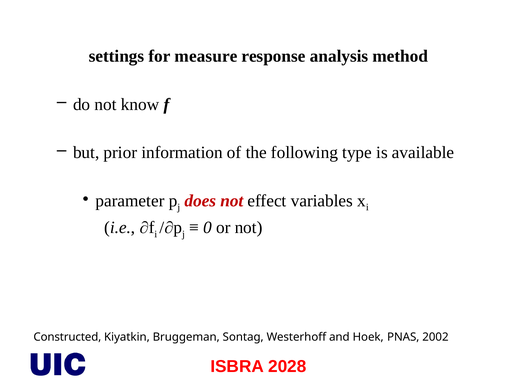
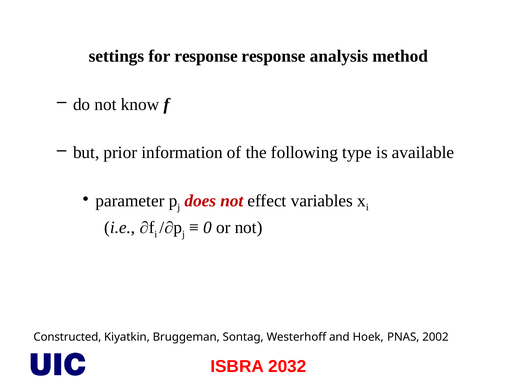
for measure: measure -> response
2028: 2028 -> 2032
